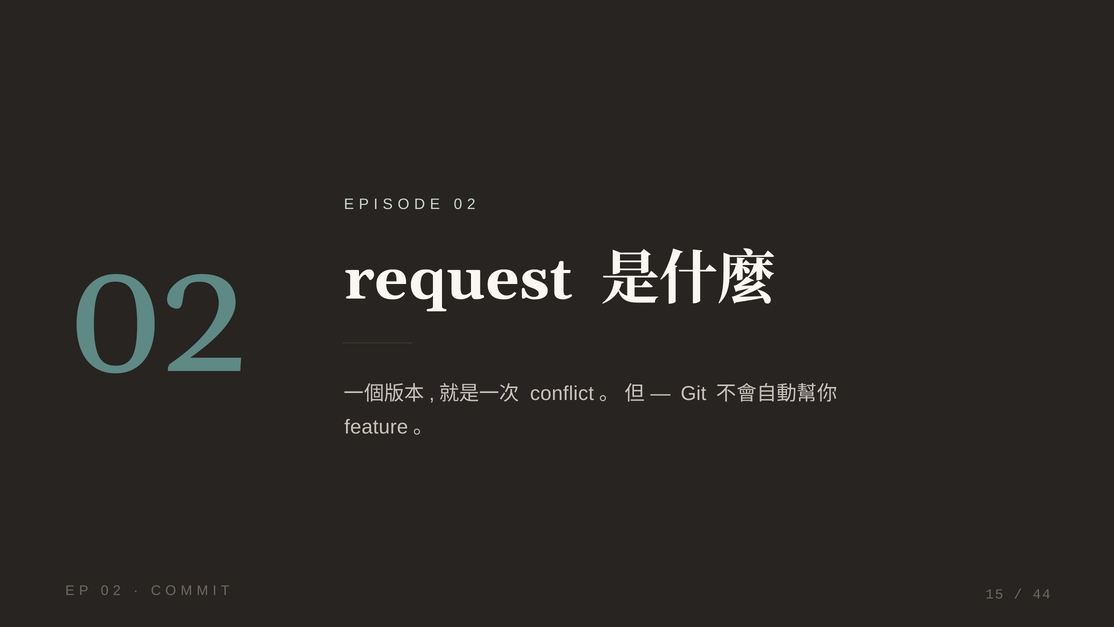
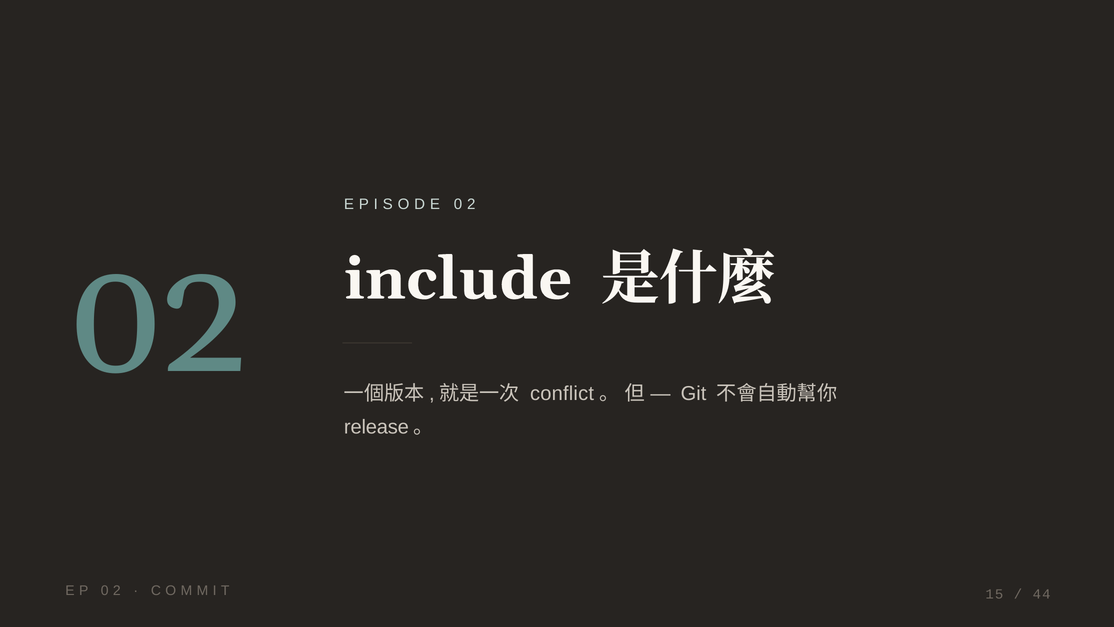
request: request -> include
feature: feature -> release
